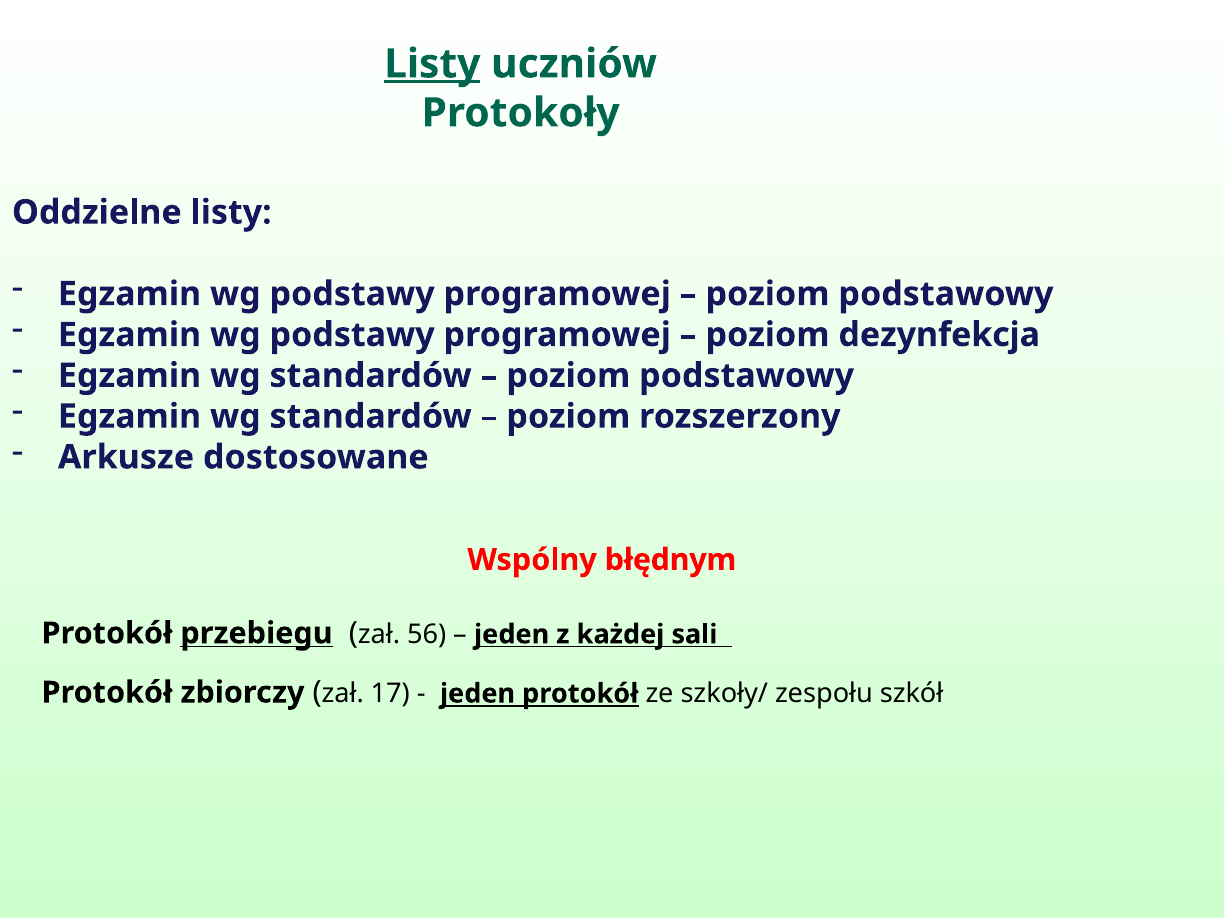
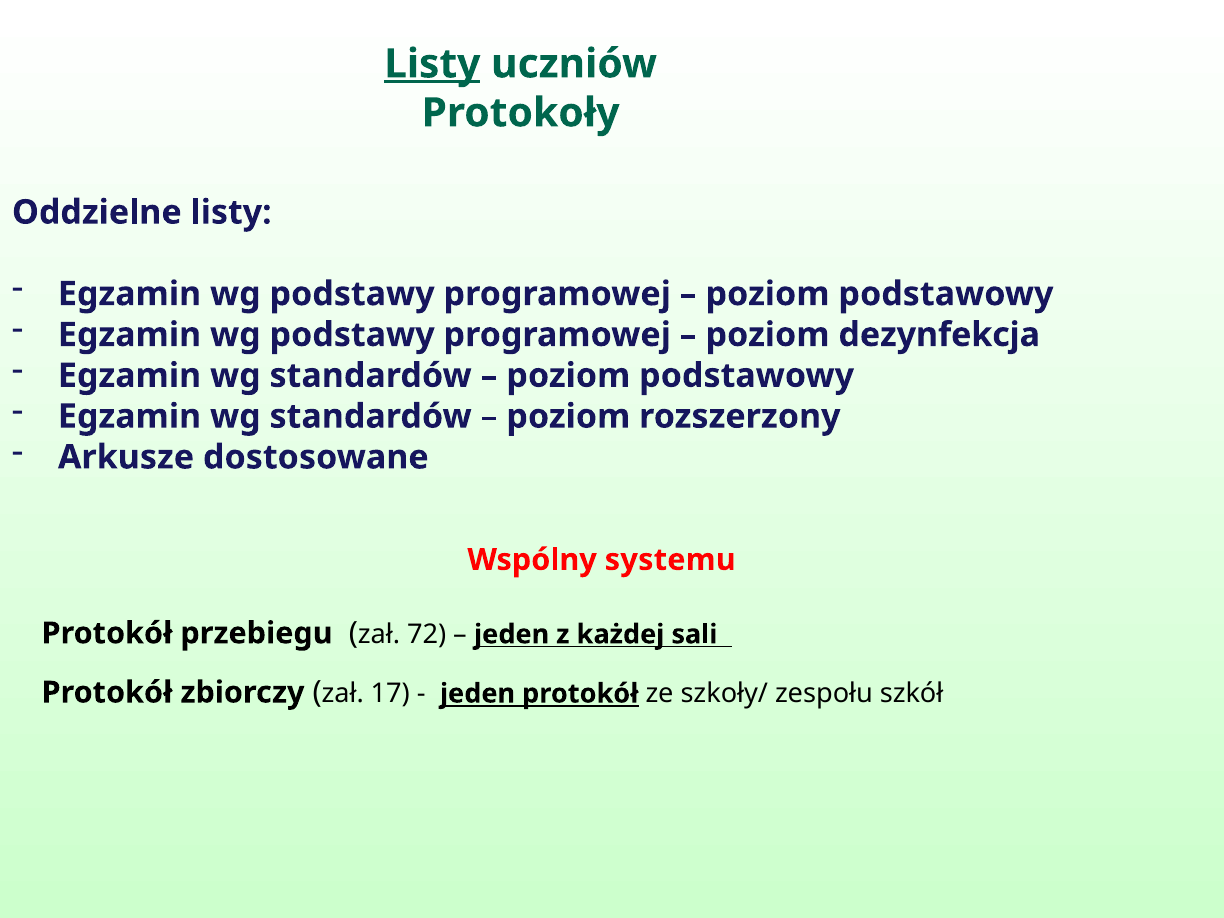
błędnym: błędnym -> systemu
przebiegu underline: present -> none
56: 56 -> 72
